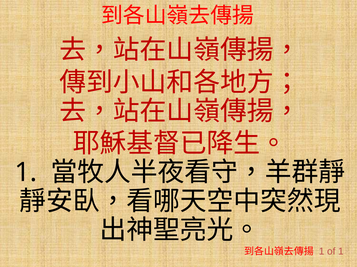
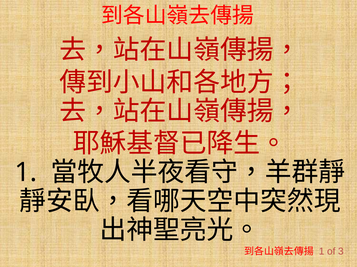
of 1: 1 -> 3
